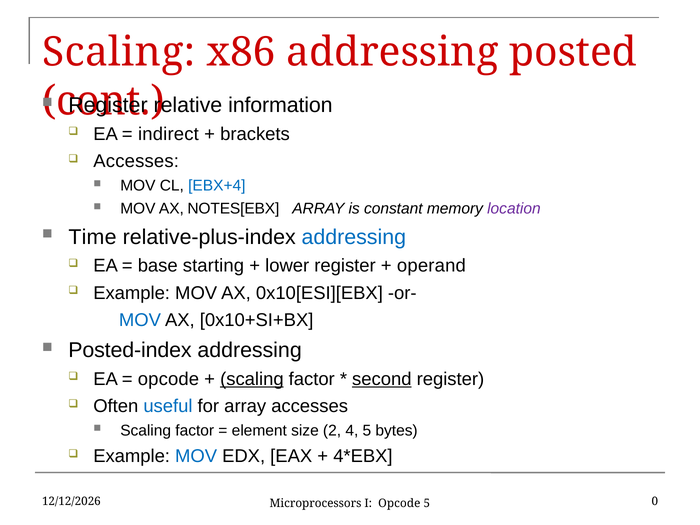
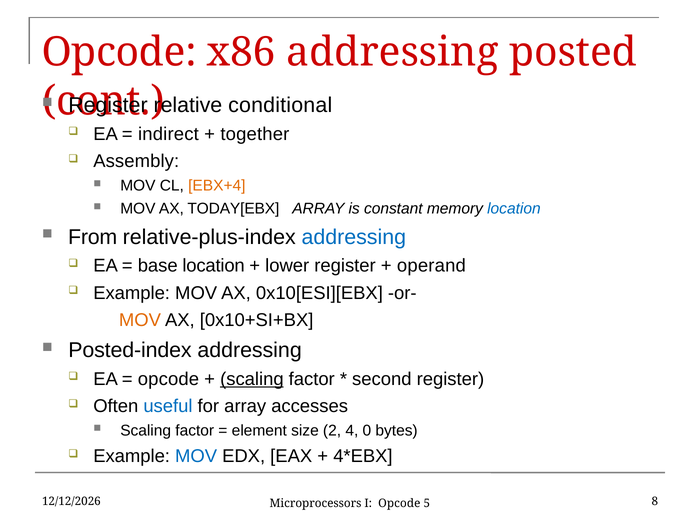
Scaling at (119, 52): Scaling -> Opcode
information: information -> conditional
brackets: brackets -> together
Accesses at (136, 161): Accesses -> Assembly
EBX+4 colour: blue -> orange
NOTES[EBX: NOTES[EBX -> TODAY[EBX
location at (514, 209) colour: purple -> blue
Time: Time -> From
base starting: starting -> location
MOV at (140, 320) colour: blue -> orange
second underline: present -> none
4 5: 5 -> 0
0: 0 -> 8
